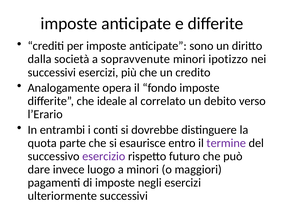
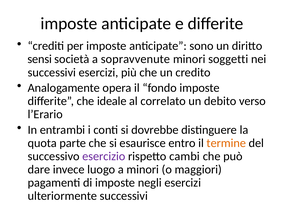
dalla: dalla -> sensi
ipotizzo: ipotizzo -> soggetti
termine colour: purple -> orange
futuro: futuro -> cambi
